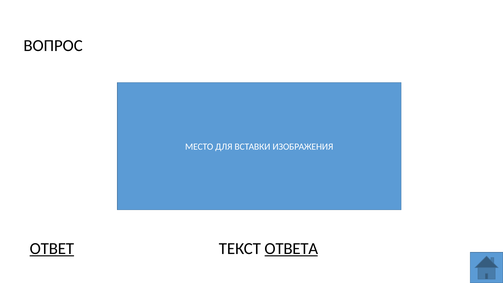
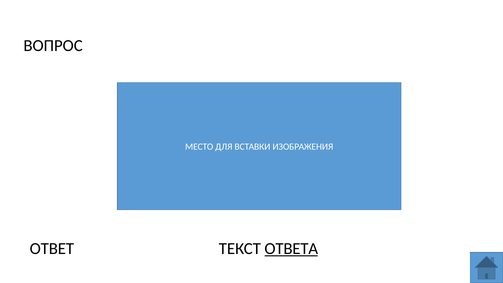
ОТВЕТ underline: present -> none
